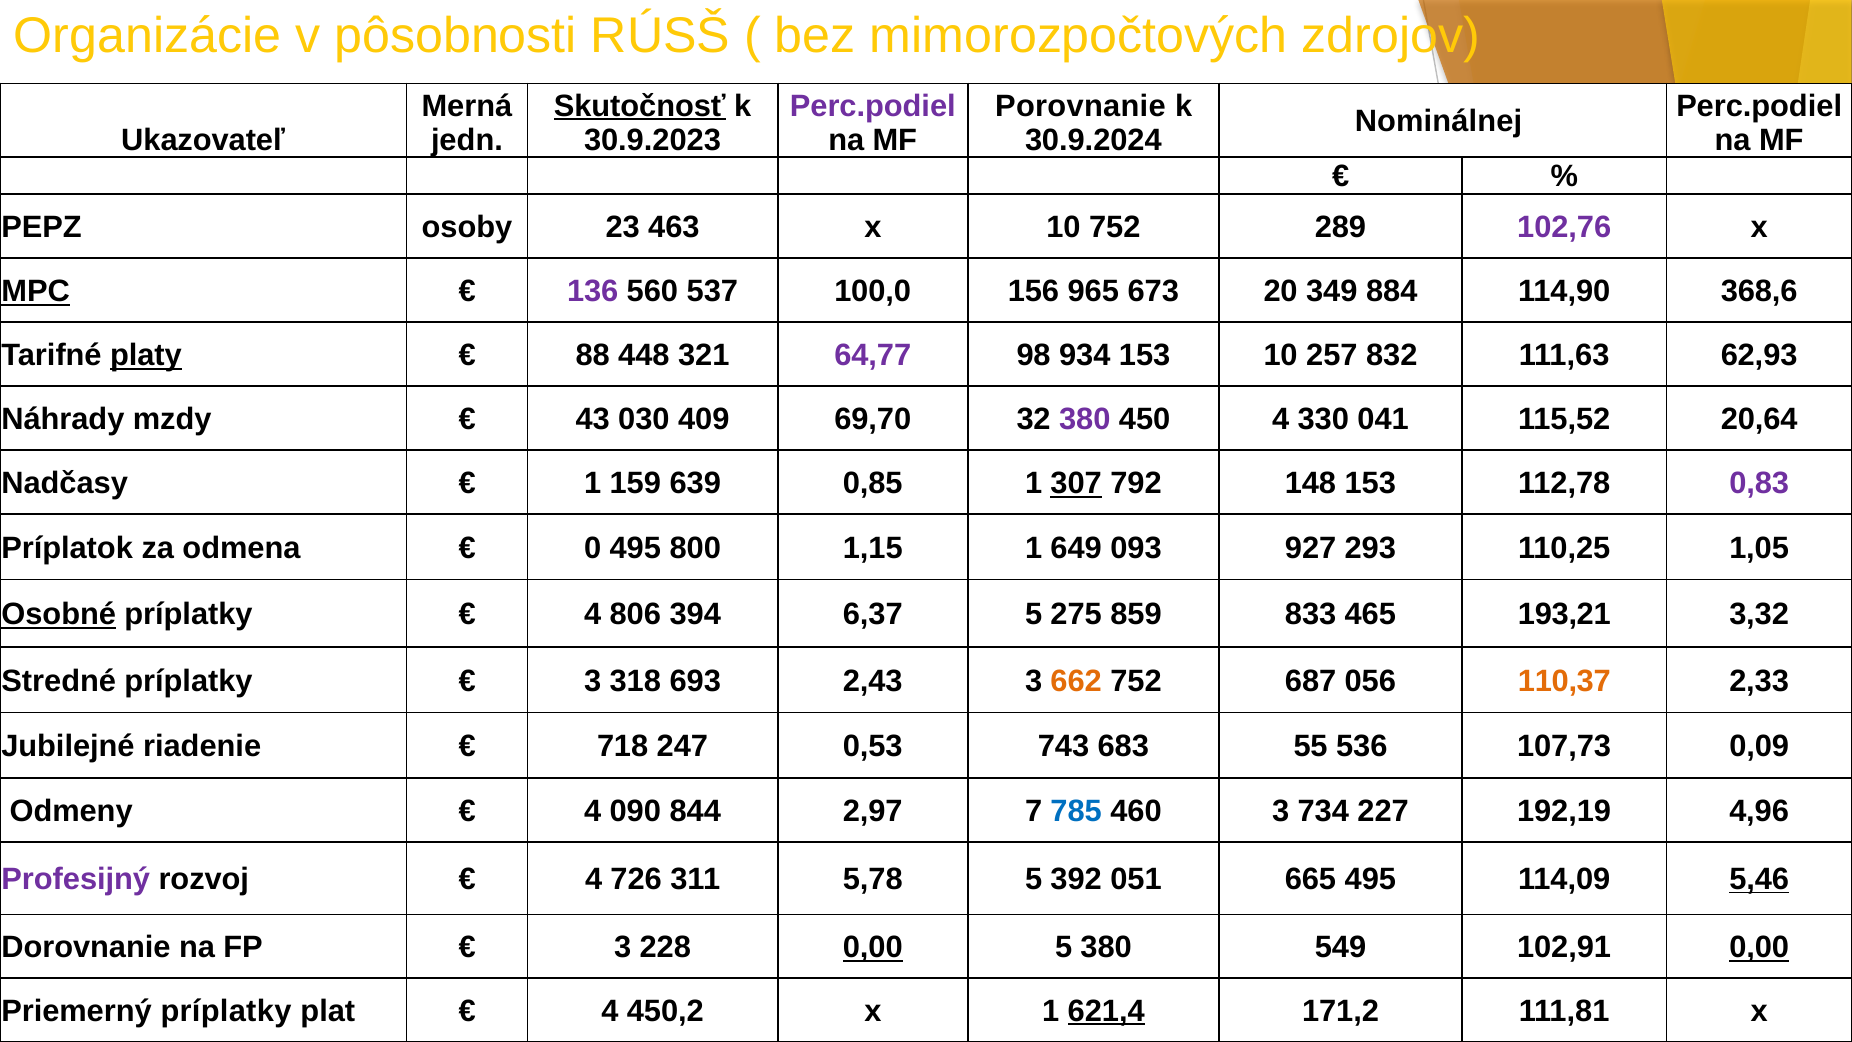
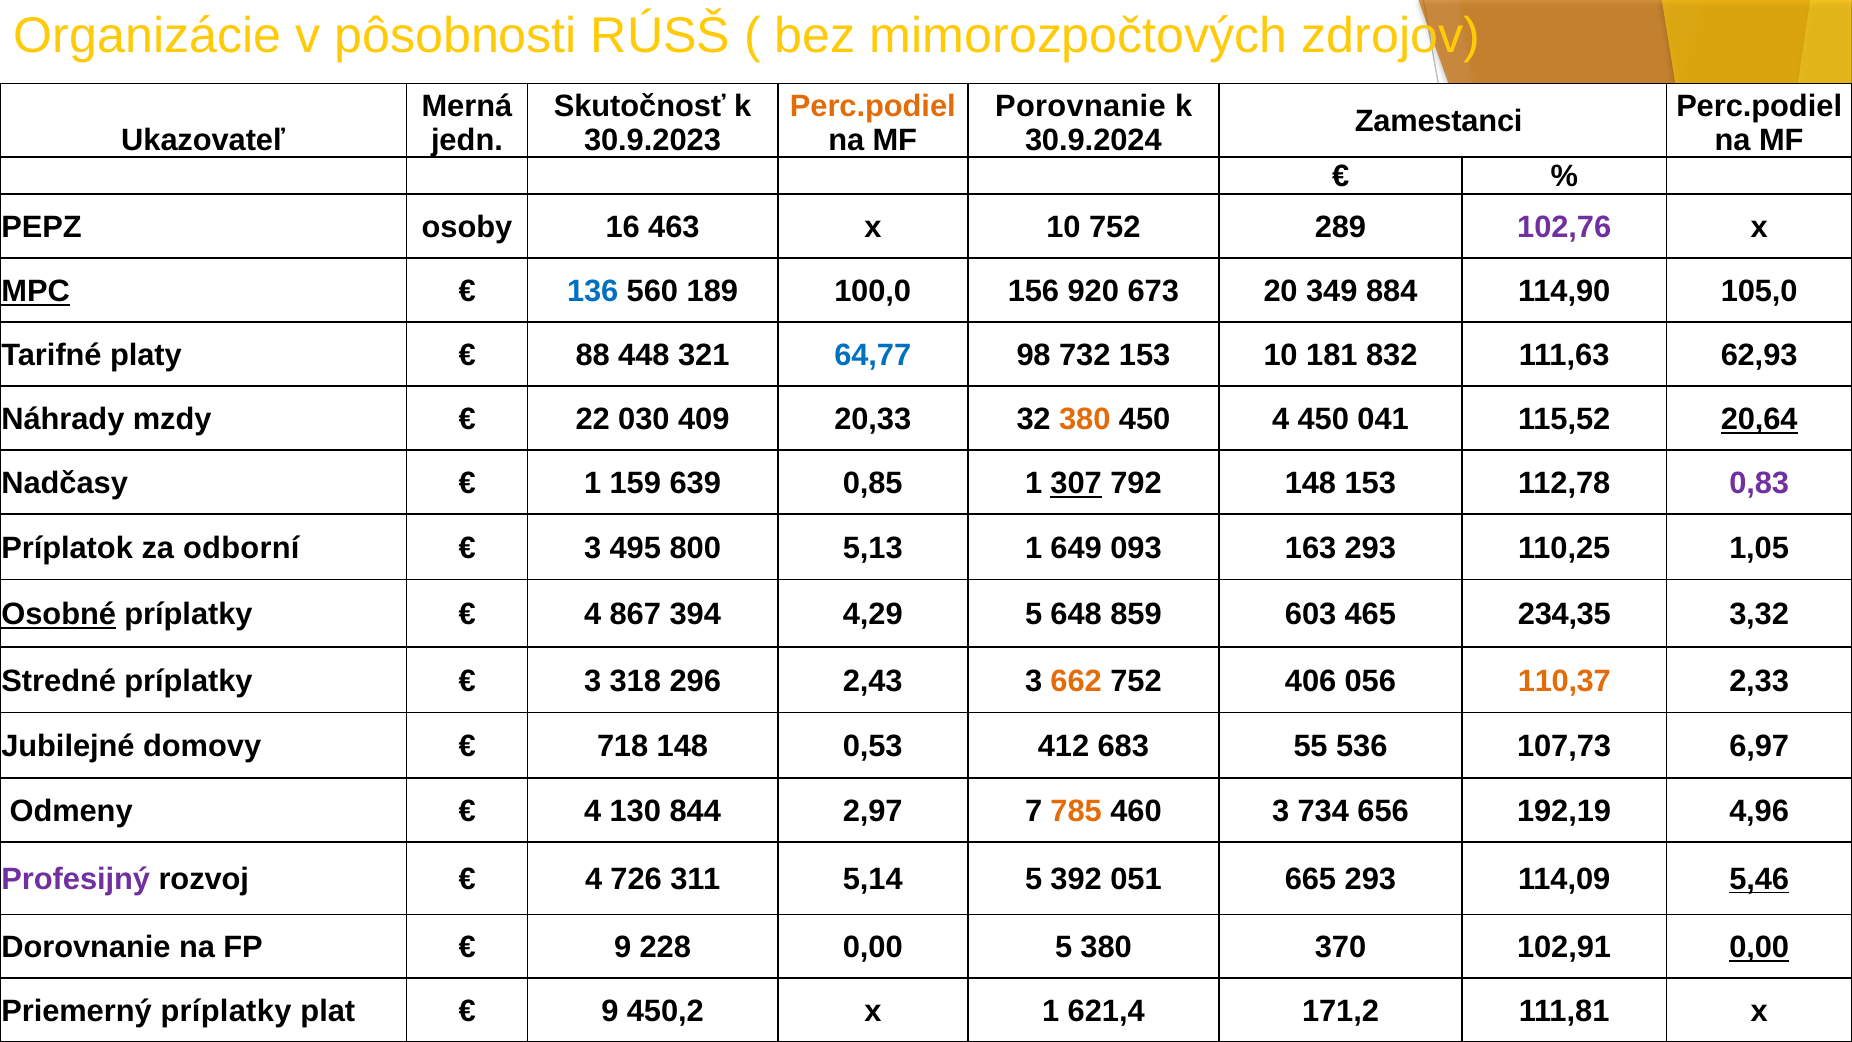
Skutočnosť underline: present -> none
Perc.podiel at (873, 106) colour: purple -> orange
Nominálnej: Nominálnej -> Zamestanci
23: 23 -> 16
136 colour: purple -> blue
537: 537 -> 189
965: 965 -> 920
368,6: 368,6 -> 105,0
platy underline: present -> none
64,77 colour: purple -> blue
934: 934 -> 732
257: 257 -> 181
43: 43 -> 22
69,70: 69,70 -> 20,33
380 at (1085, 419) colour: purple -> orange
4 330: 330 -> 450
20,64 underline: none -> present
odmena: odmena -> odborní
0 at (593, 548): 0 -> 3
1,15: 1,15 -> 5,13
927: 927 -> 163
806: 806 -> 867
6,37: 6,37 -> 4,29
275: 275 -> 648
833: 833 -> 603
193,21: 193,21 -> 234,35
693: 693 -> 296
687: 687 -> 406
riadenie: riadenie -> domovy
718 247: 247 -> 148
743: 743 -> 412
0,09: 0,09 -> 6,97
090: 090 -> 130
785 colour: blue -> orange
227: 227 -> 656
5,78: 5,78 -> 5,14
665 495: 495 -> 293
3 at (623, 947): 3 -> 9
0,00 at (873, 947) underline: present -> none
549: 549 -> 370
4 at (610, 1011): 4 -> 9
621,4 underline: present -> none
